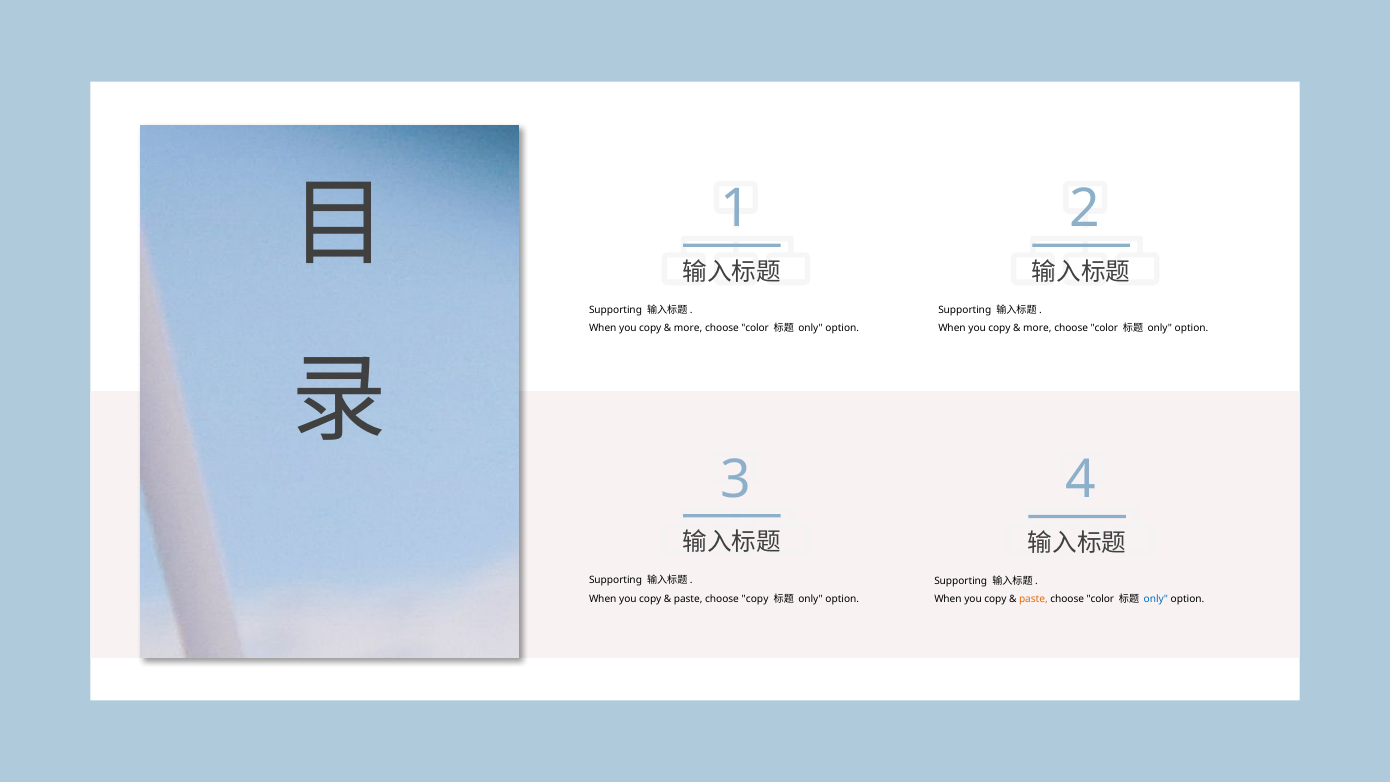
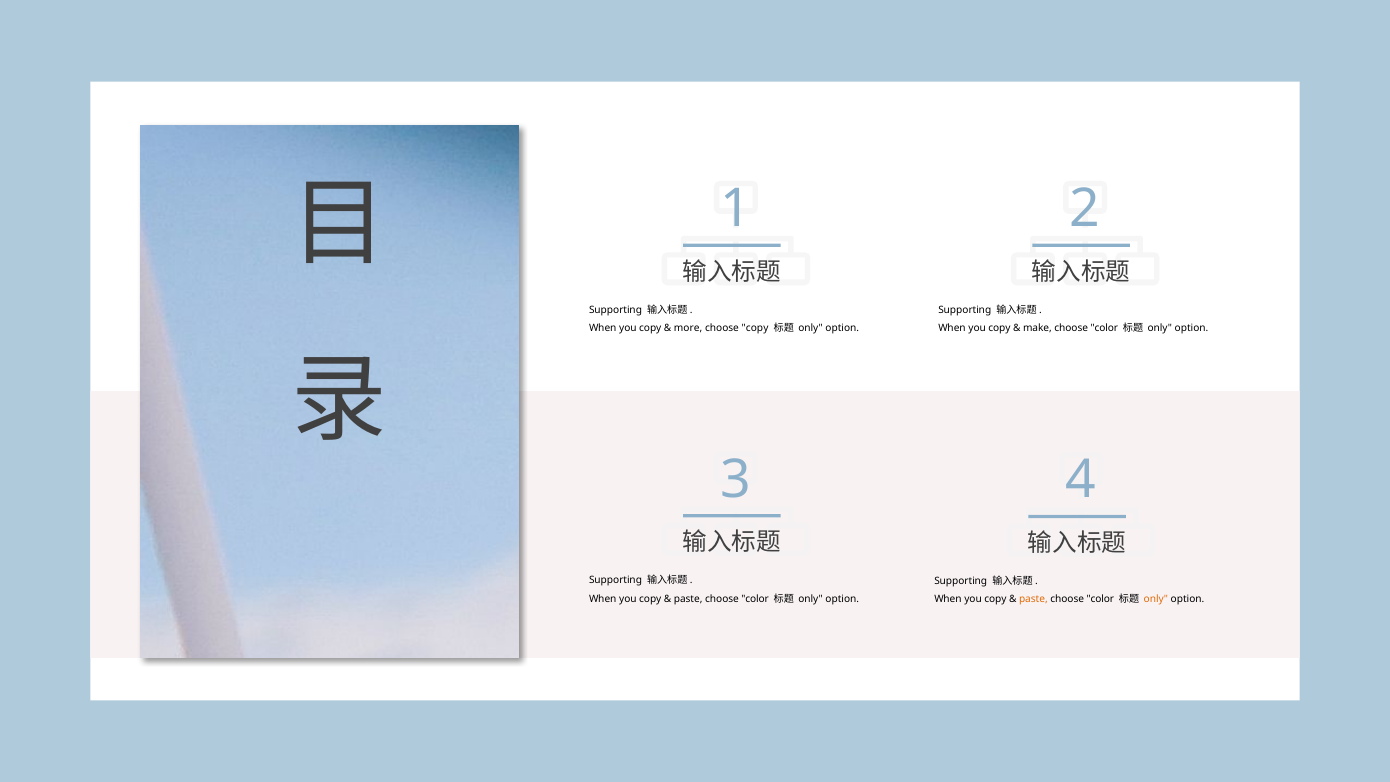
color at (755, 328): color -> copy
more at (1037, 328): more -> make
copy at (755, 599): copy -> color
only at (1156, 599) colour: blue -> orange
